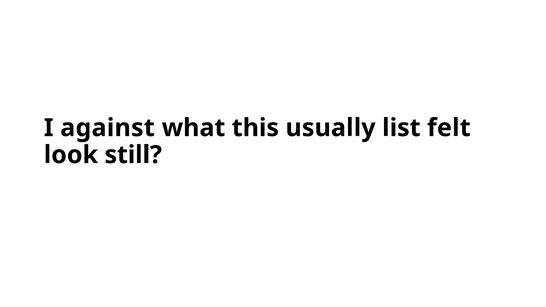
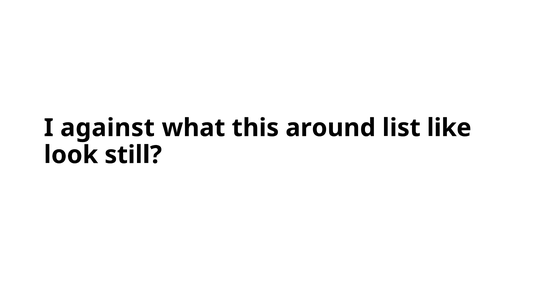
usually: usually -> around
felt: felt -> like
